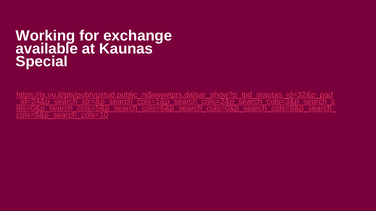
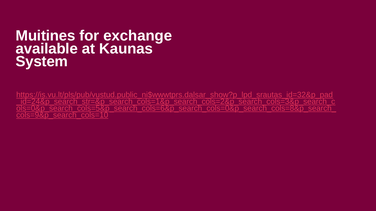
Working: Working -> Muitines
Special: Special -> System
